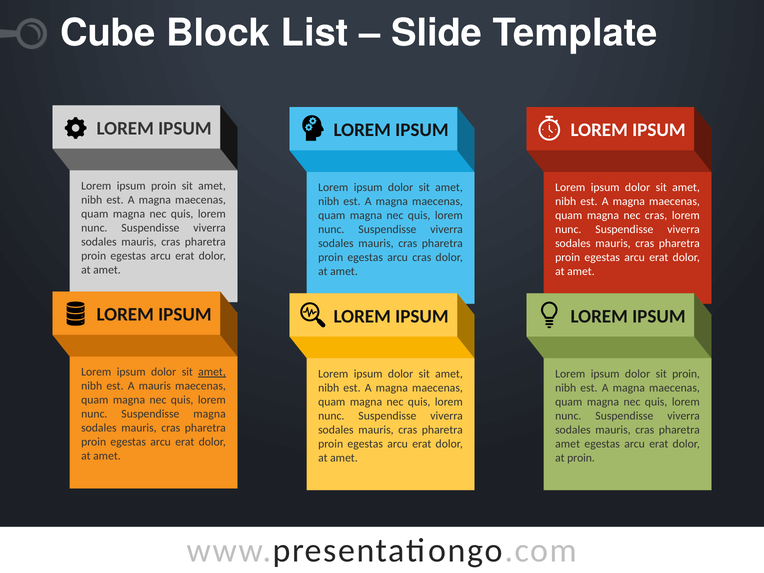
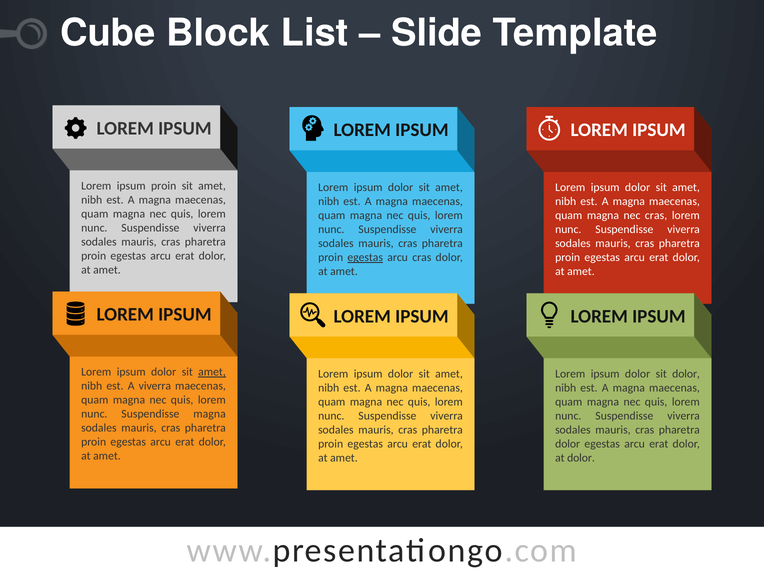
egestas at (365, 258) underline: none -> present
sit proin: proin -> dolor
A mauris: mauris -> viverra
amet at (568, 444): amet -> dolor
at proin: proin -> dolor
